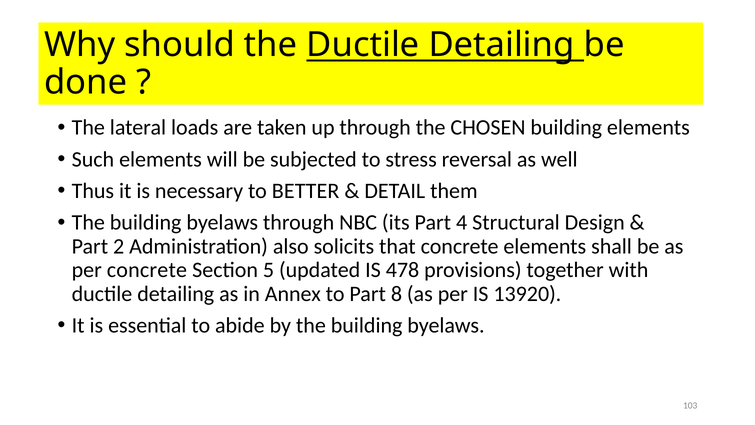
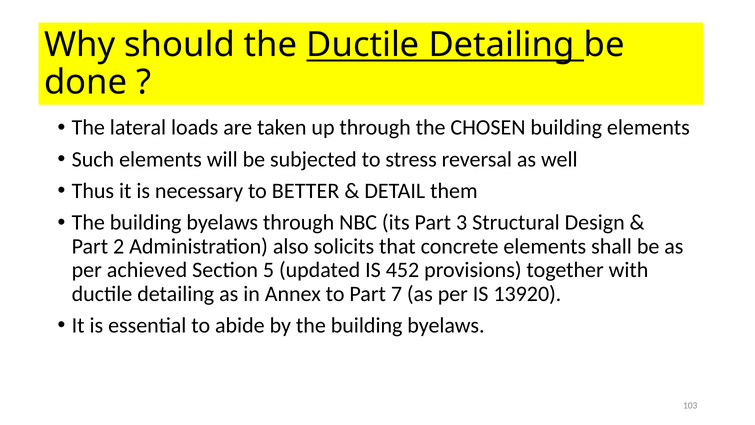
4: 4 -> 3
per concrete: concrete -> achieved
478: 478 -> 452
8: 8 -> 7
